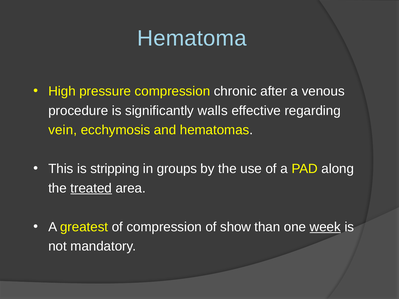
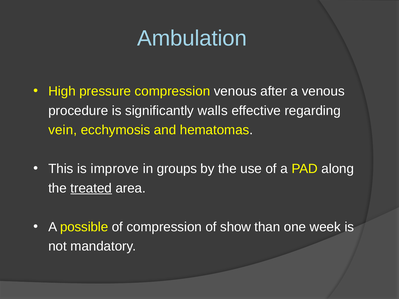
Hematoma: Hematoma -> Ambulation
compression chronic: chronic -> venous
stripping: stripping -> improve
greatest: greatest -> possible
week underline: present -> none
